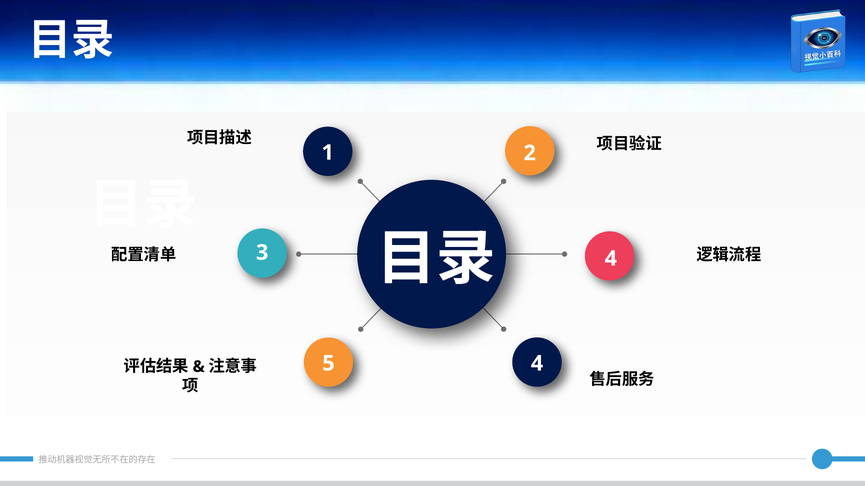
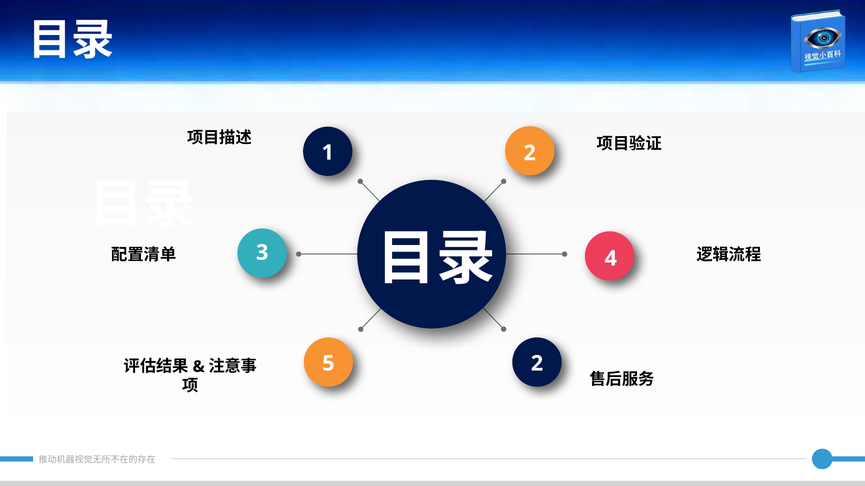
5 4: 4 -> 2
